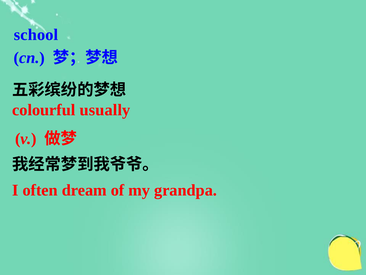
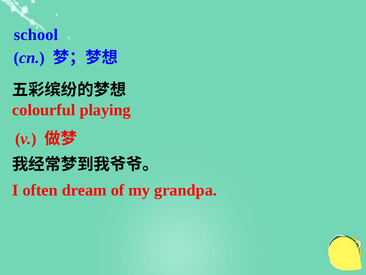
usually: usually -> playing
